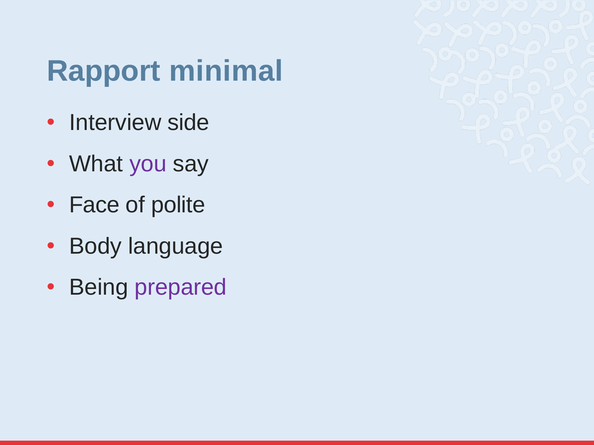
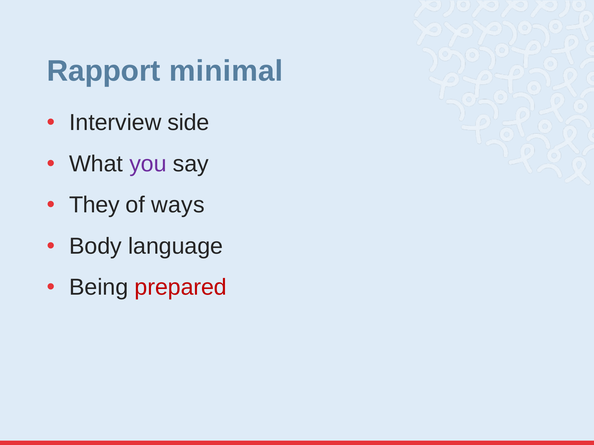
Face: Face -> They
polite: polite -> ways
prepared colour: purple -> red
